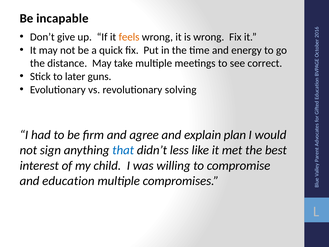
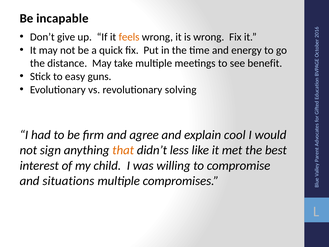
correct: correct -> benefit
later: later -> easy
plan: plan -> cool
that colour: blue -> orange
education: education -> situations
